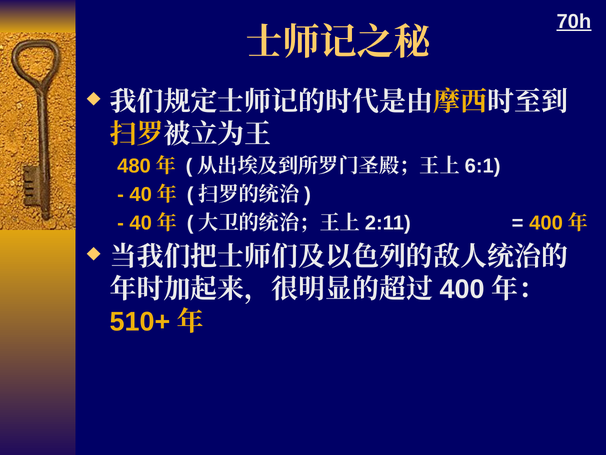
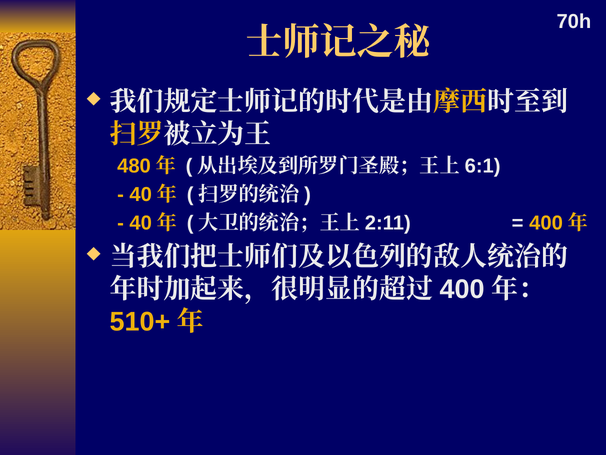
70h underline: present -> none
